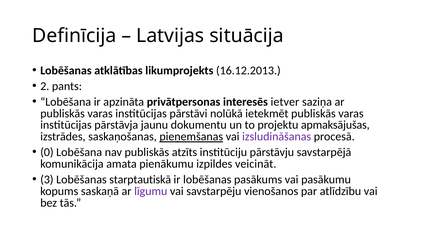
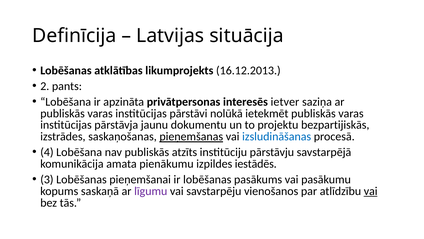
apmaksājušas: apmaksājušas -> bezpartijiskās
izsludināšanas colour: purple -> blue
0: 0 -> 4
veicināt: veicināt -> iestādēs
starptautiskā: starptautiskā -> pieņemšanai
vai at (371, 191) underline: none -> present
